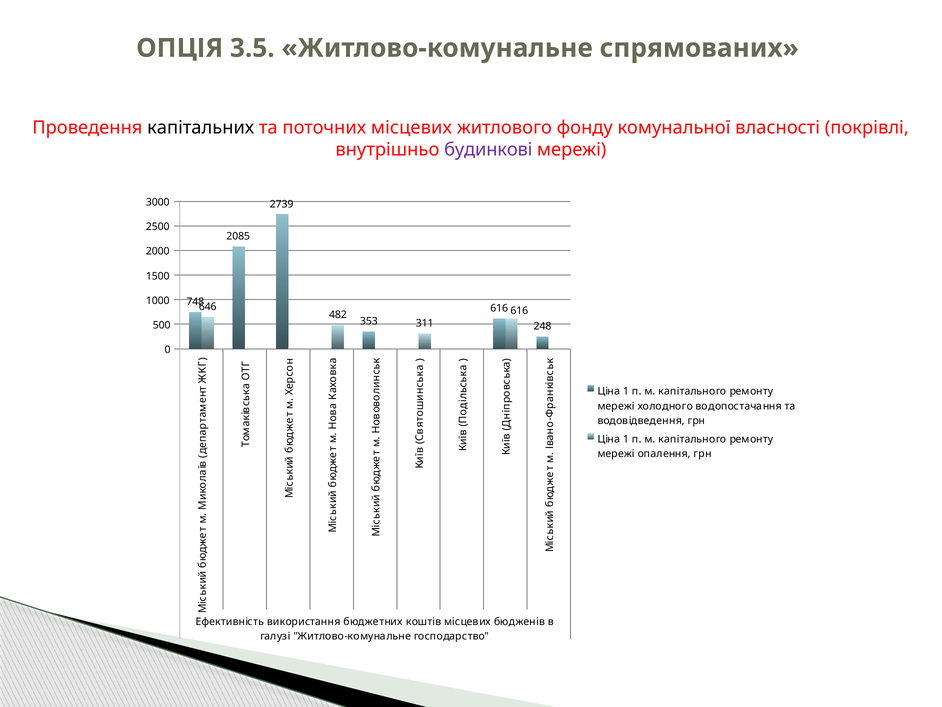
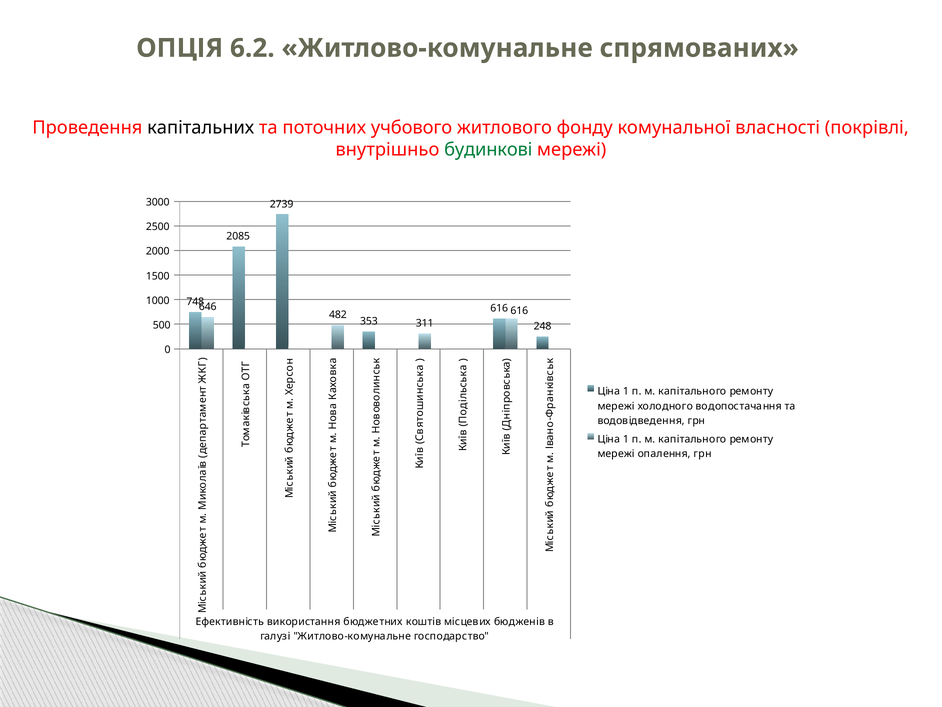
3.5: 3.5 -> 6.2
поточних місцевих: місцевих -> учбового
будинкові colour: purple -> green
